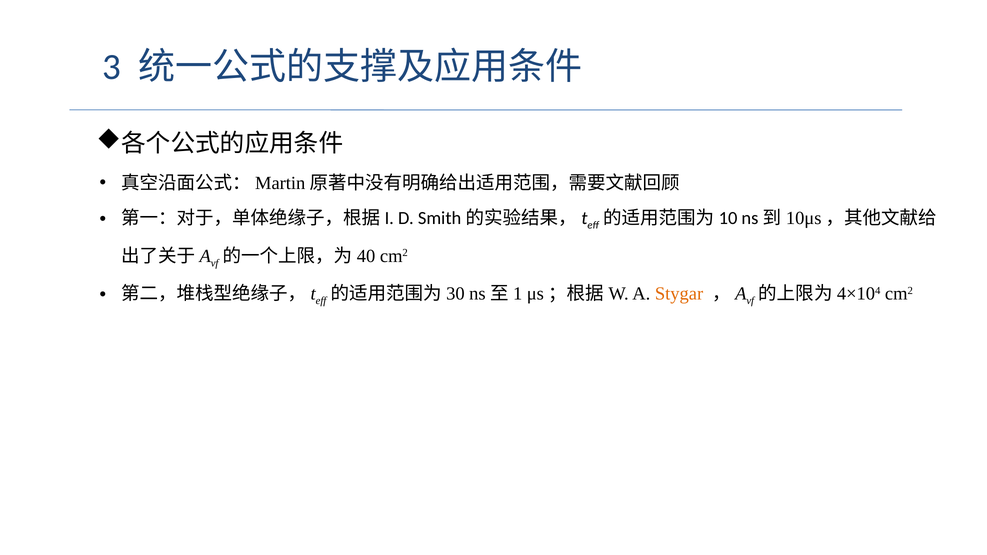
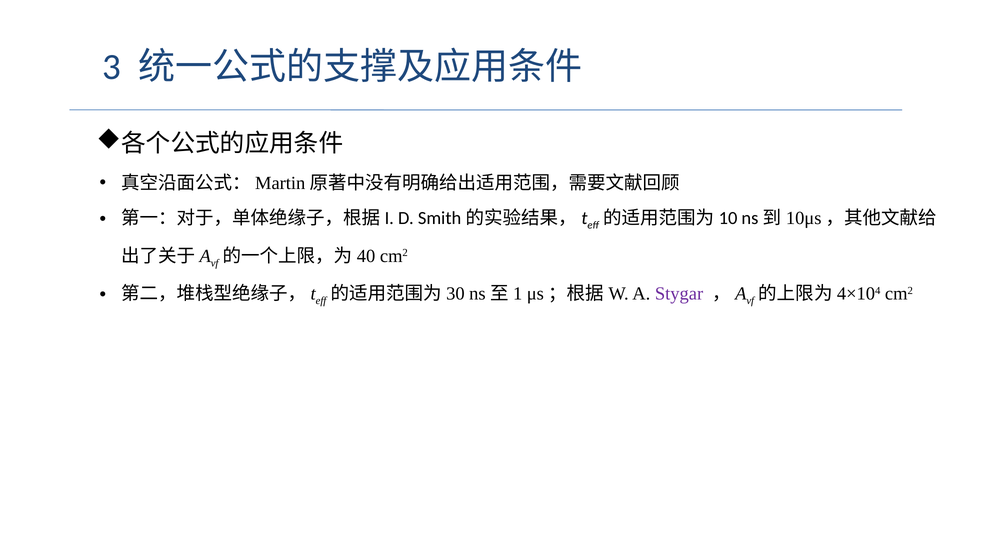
Stygar colour: orange -> purple
